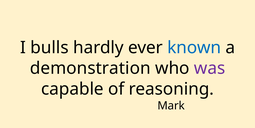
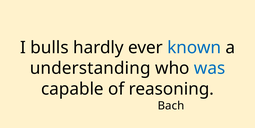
demonstration: demonstration -> understanding
was colour: purple -> blue
Mark: Mark -> Bach
